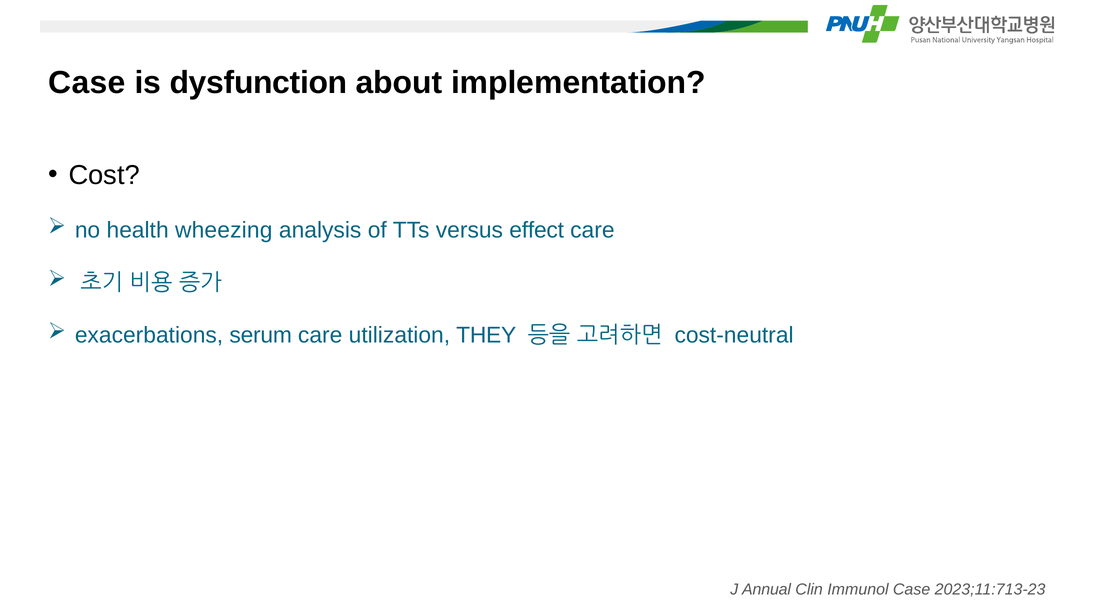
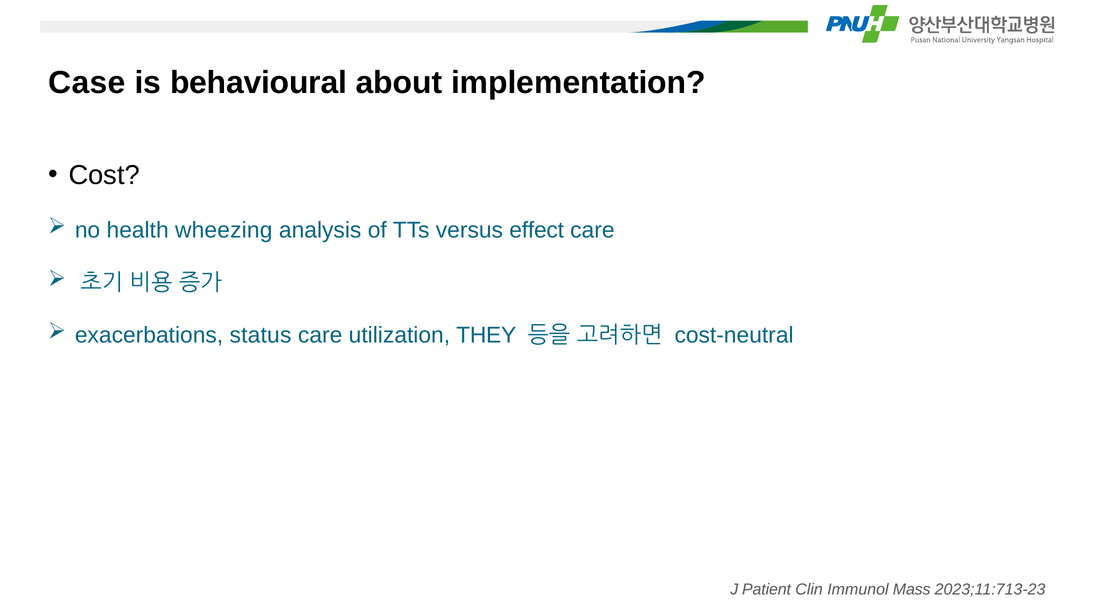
dysfunction: dysfunction -> behavioural
serum: serum -> status
Annual: Annual -> Patient
Immunol Case: Case -> Mass
